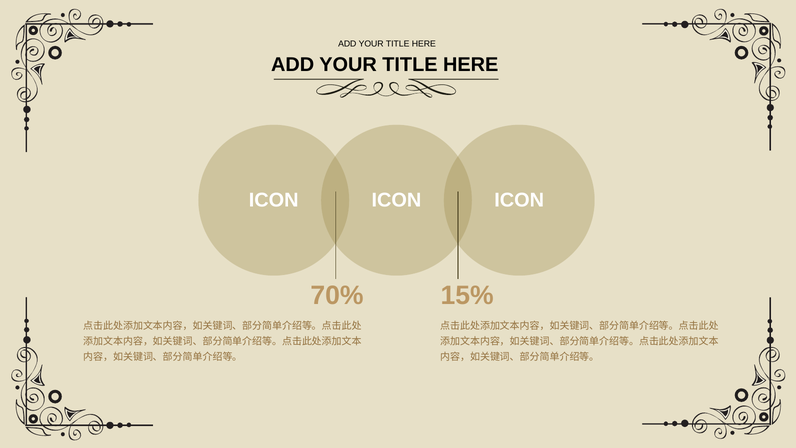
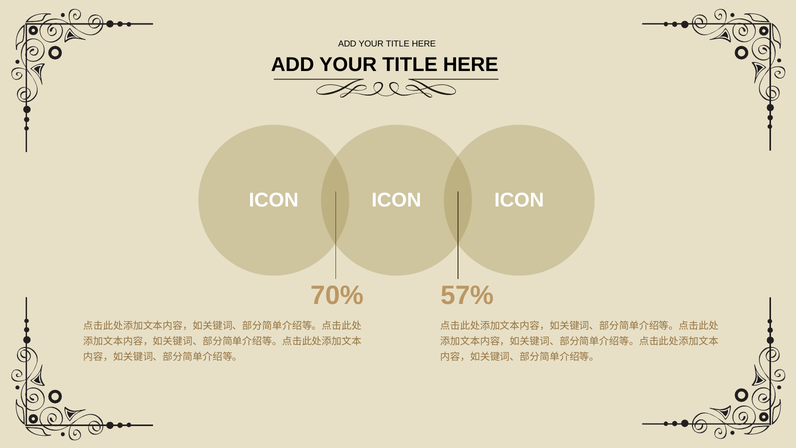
15%: 15% -> 57%
